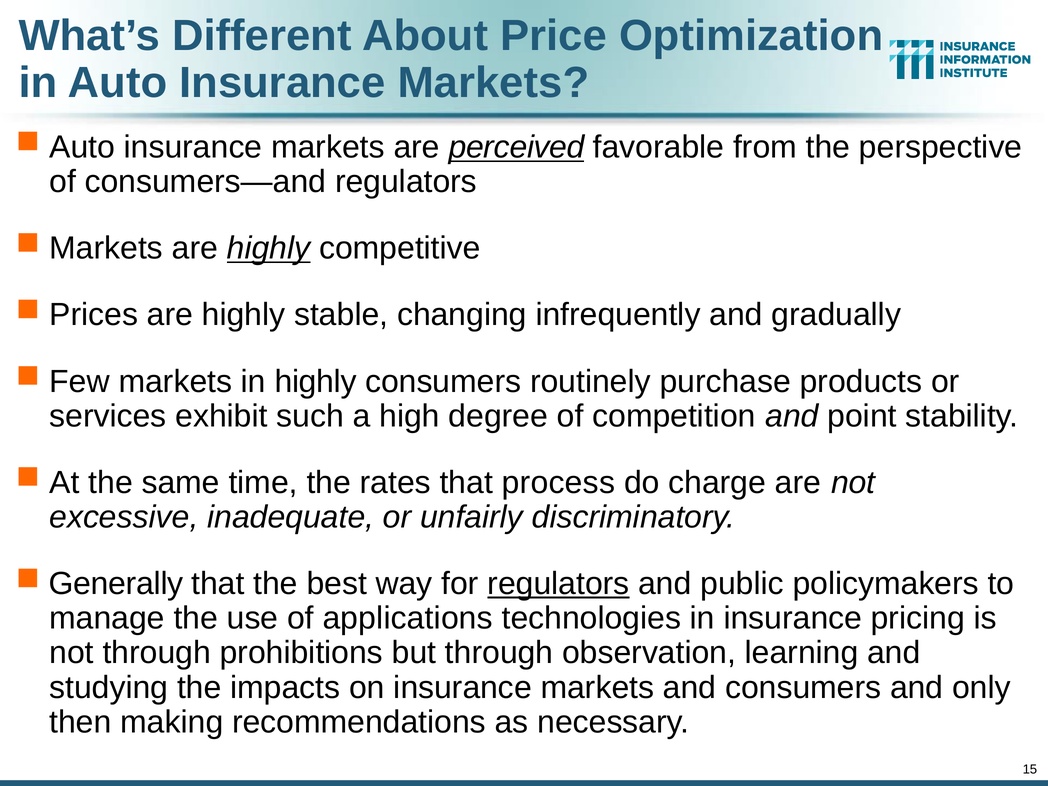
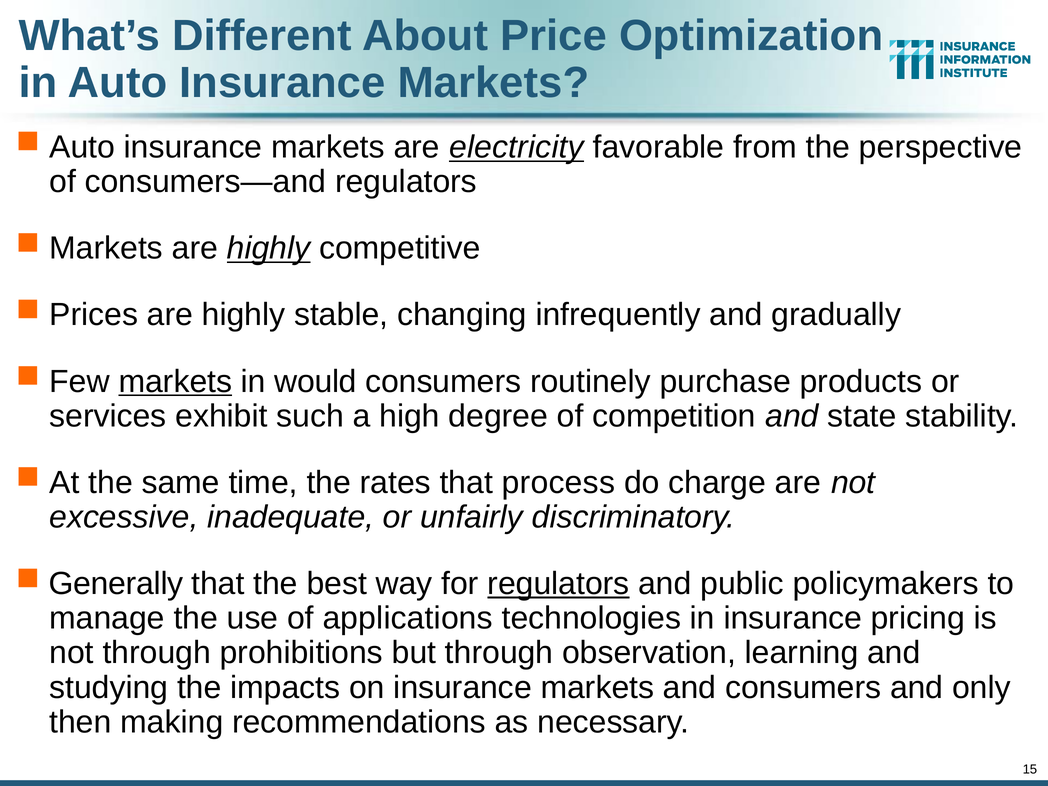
perceived: perceived -> electricity
markets at (175, 381) underline: none -> present
in highly: highly -> would
point: point -> state
